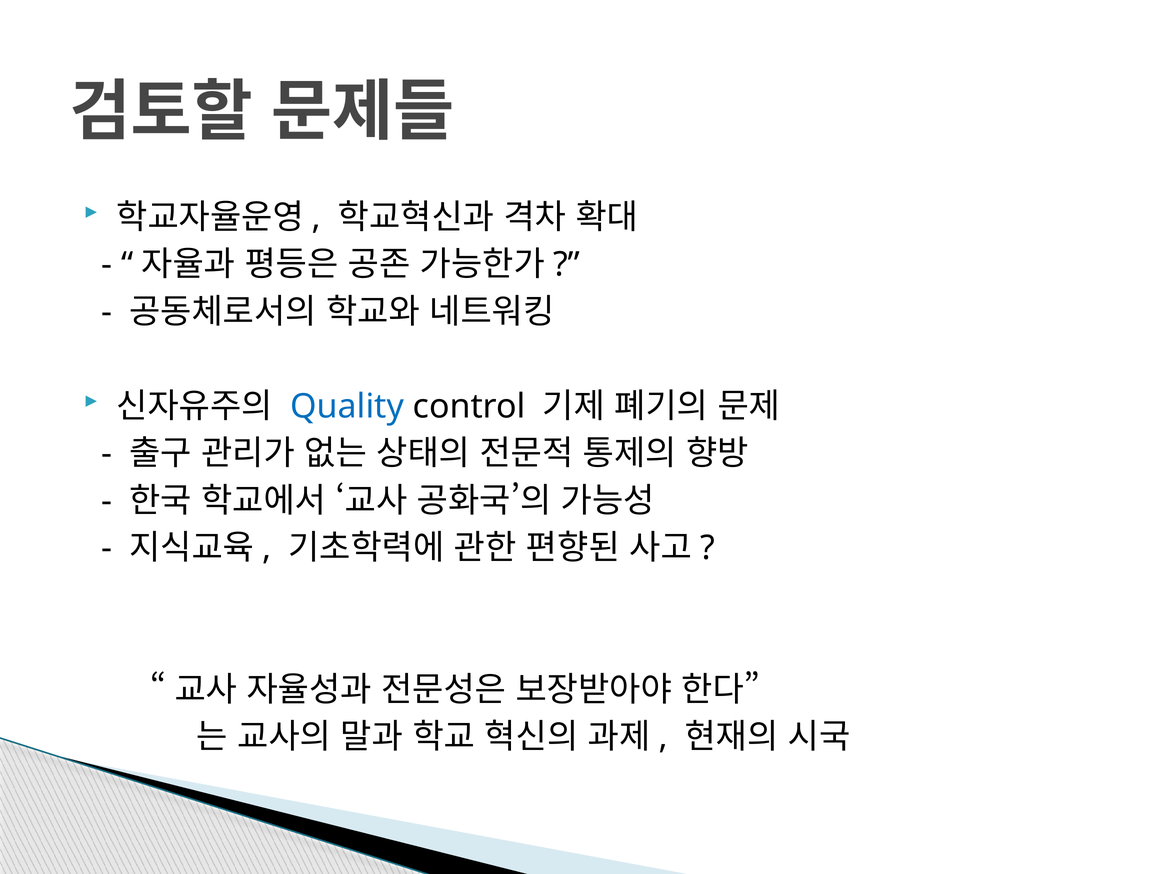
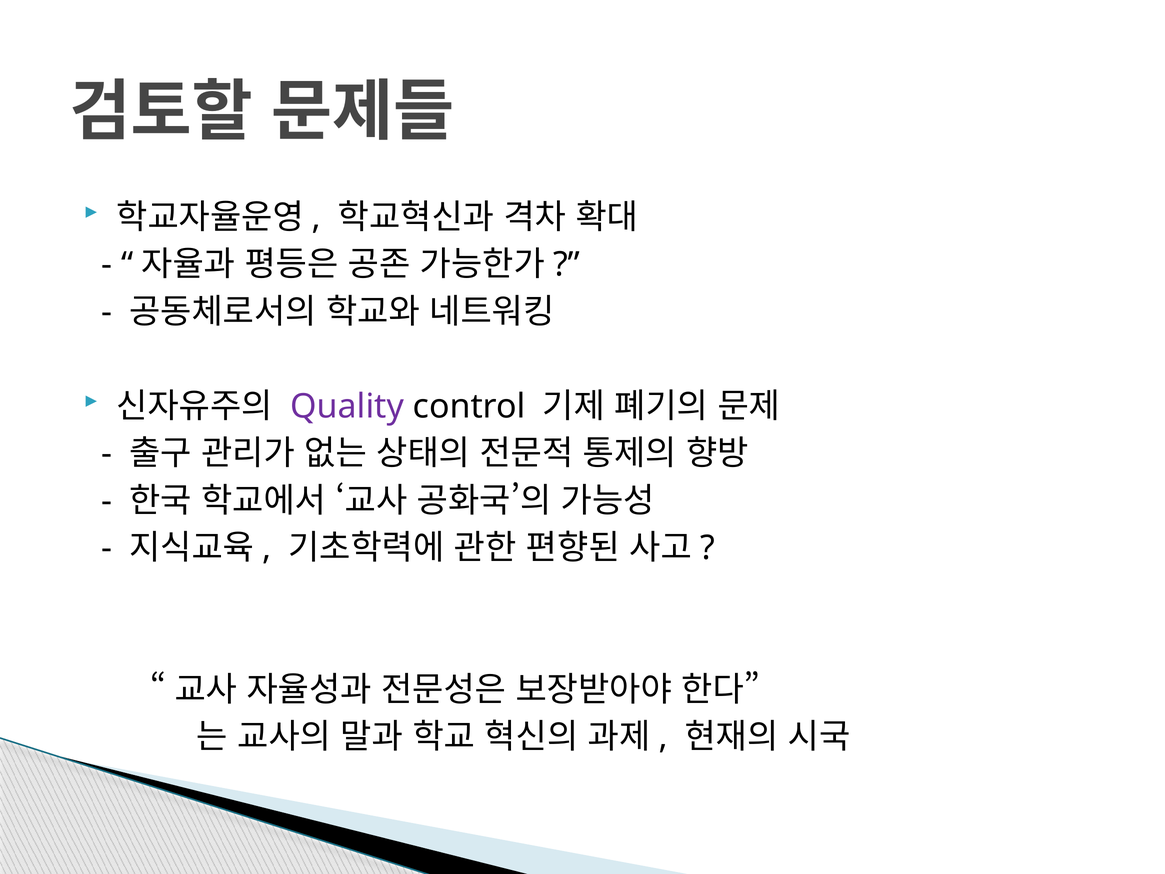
Quality colour: blue -> purple
